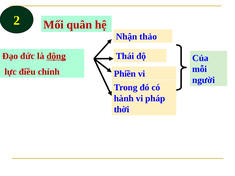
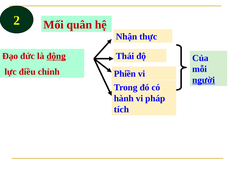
thảo: thảo -> thực
người underline: none -> present
thời: thời -> tích
